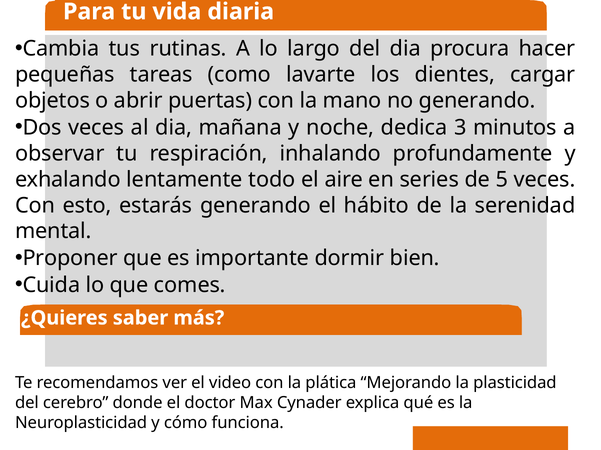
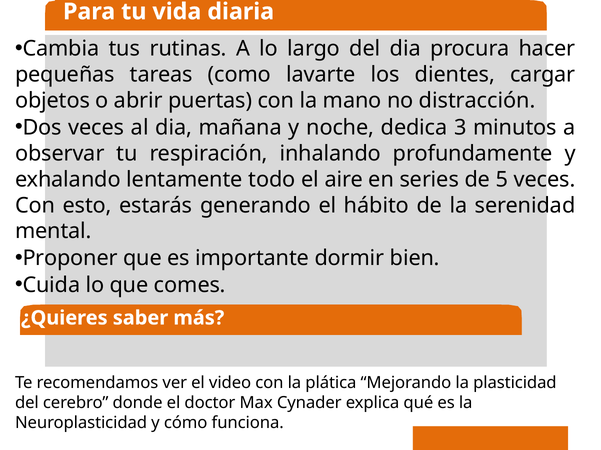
no generando: generando -> distracción
